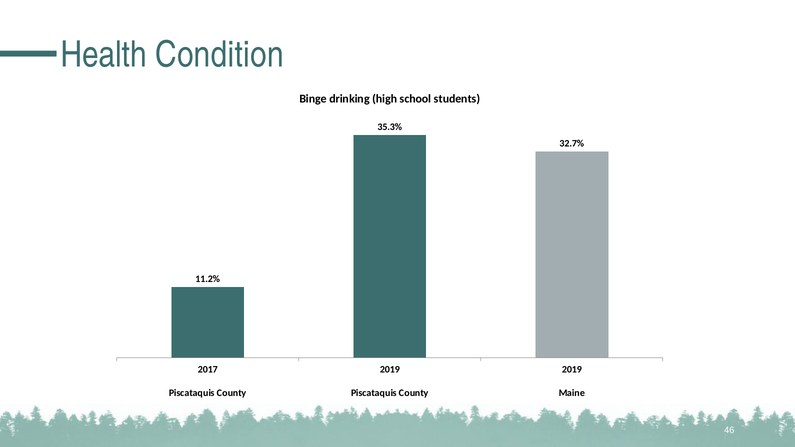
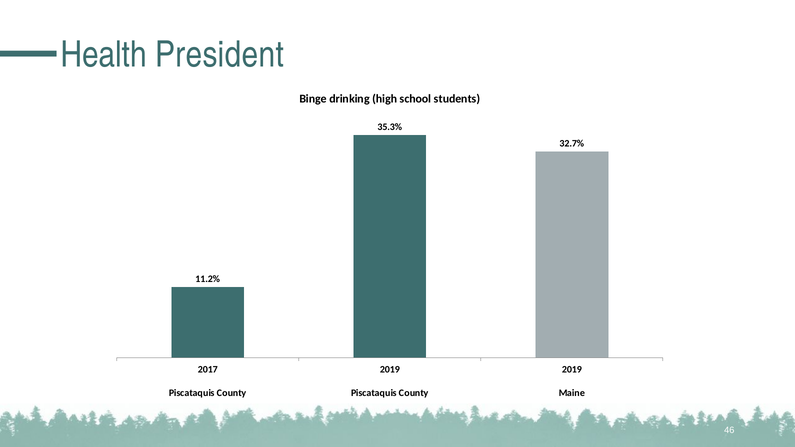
Condition: Condition -> President
